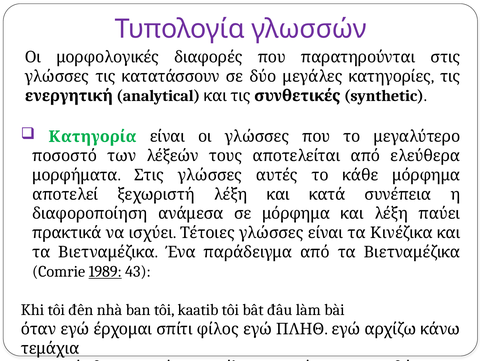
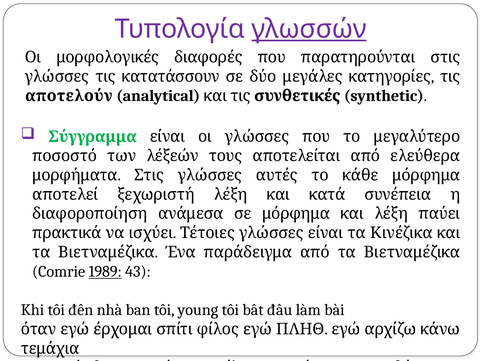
γλωσσών underline: none -> present
ενεργητική: ενεργητική -> αποτελούν
Κατηγορία: Κατηγορία -> Σύγγραμμα
kaatib: kaatib -> young
